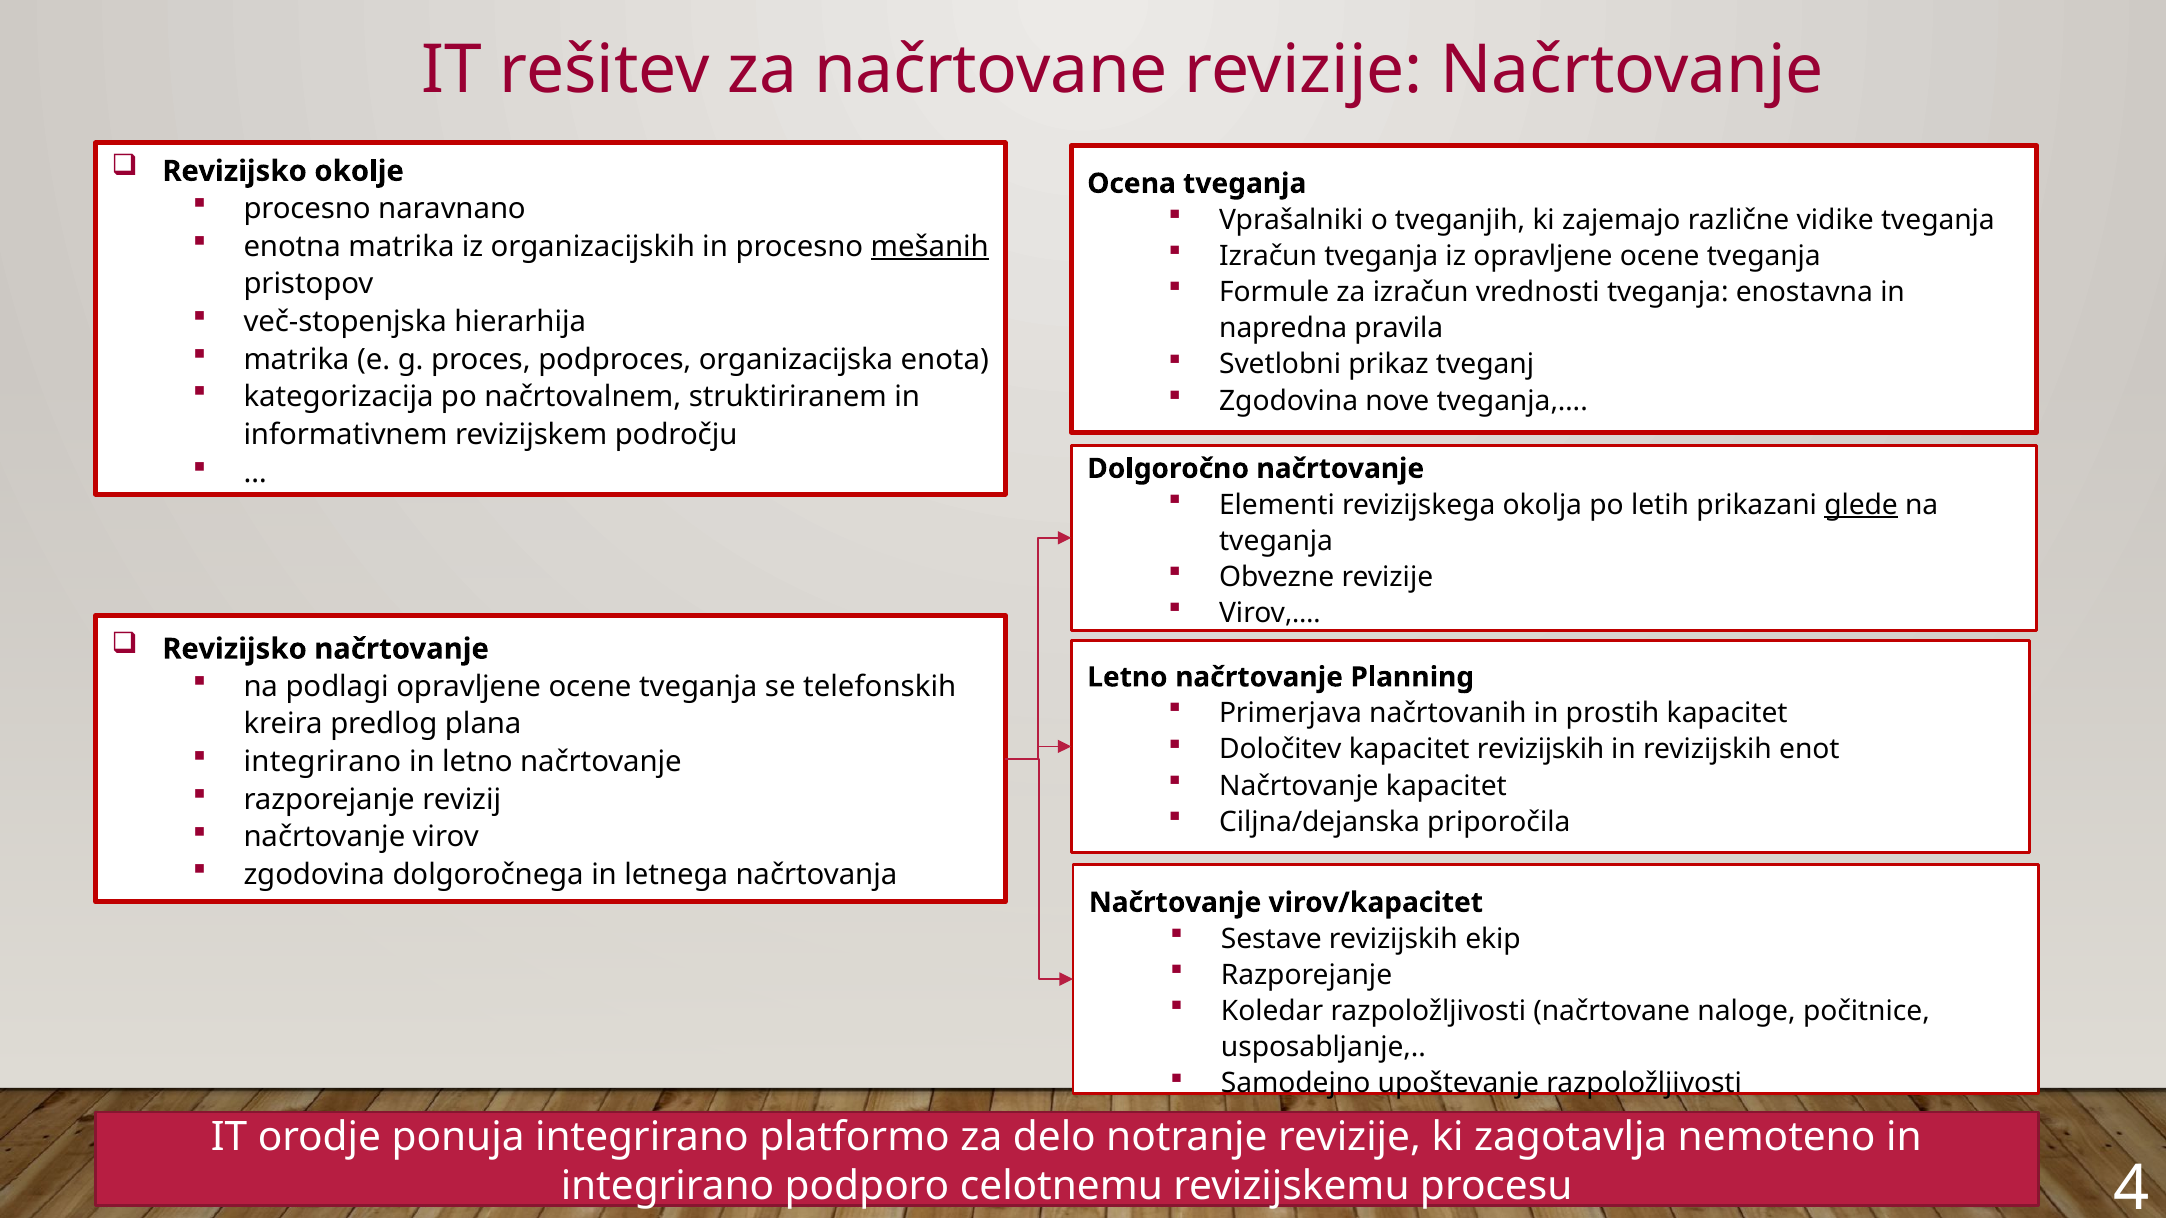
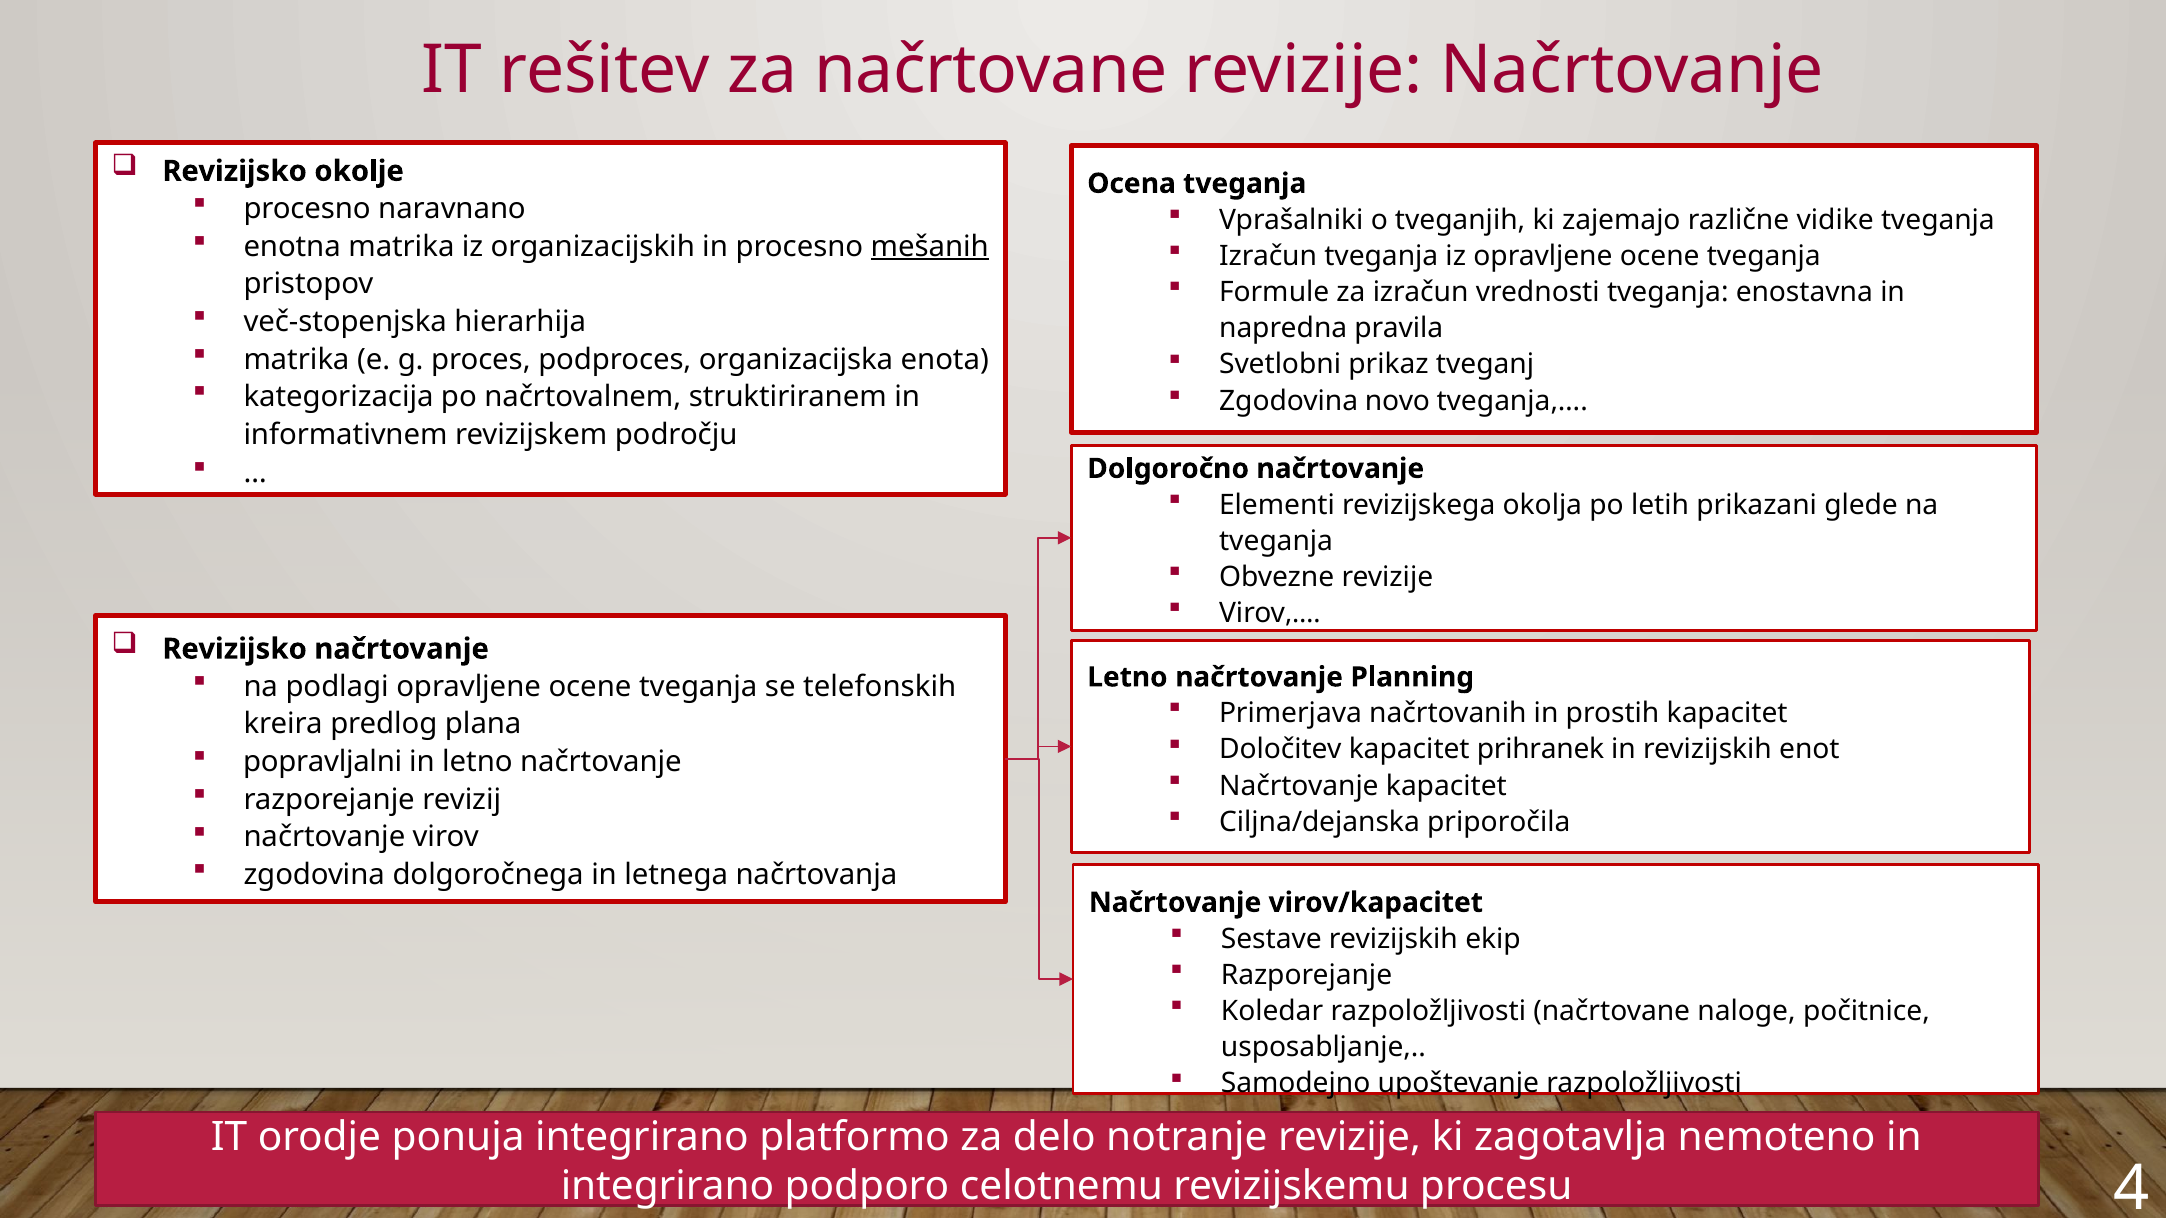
nove: nove -> novo
glede underline: present -> none
kapacitet revizijskih: revizijskih -> prihranek
integrirano at (322, 762): integrirano -> popravljalni
